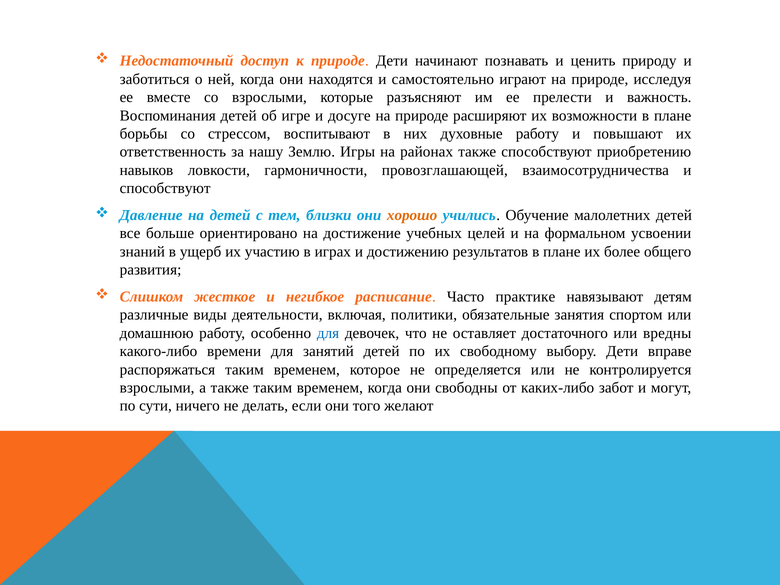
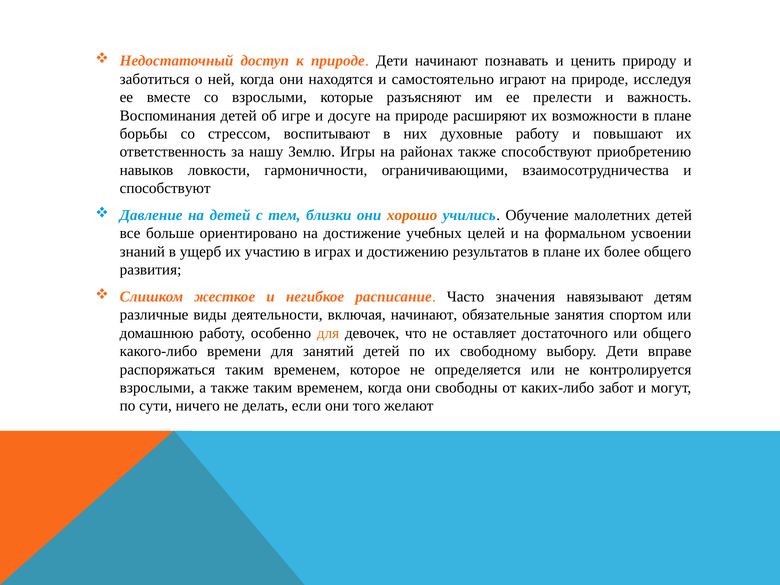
провозглашающей: провозглашающей -> ограничивающими
практике: практике -> значения
включая политики: политики -> начинают
для at (328, 333) colour: blue -> orange
или вредны: вредны -> общего
